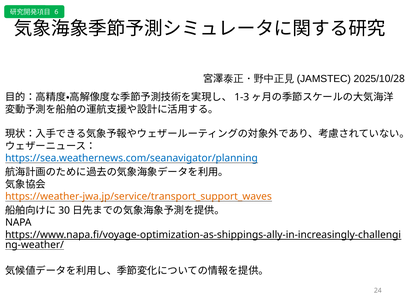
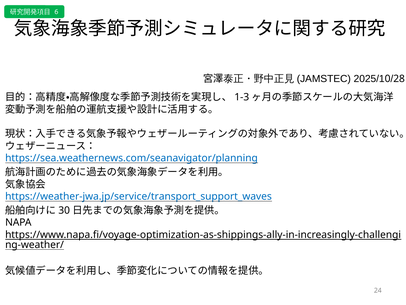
https://weather-jwa.jp/service/transport_support_waves colour: orange -> blue
